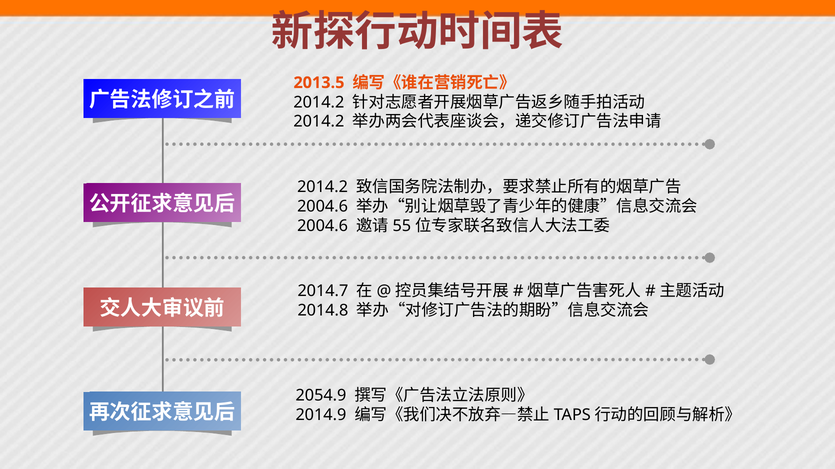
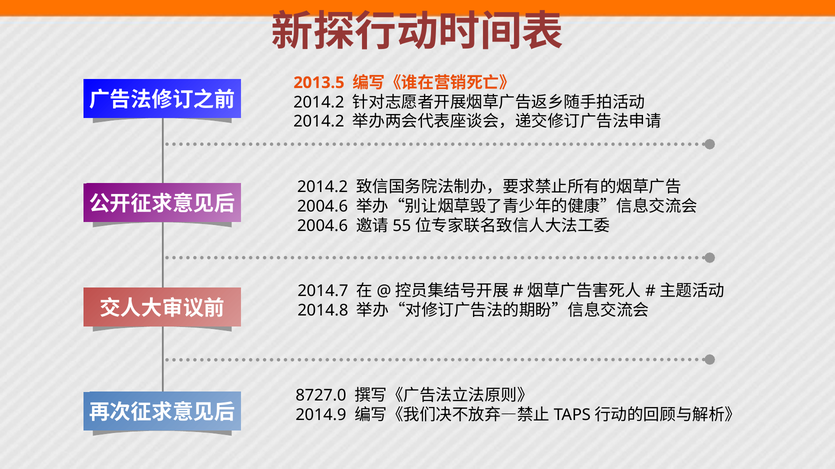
2054.9: 2054.9 -> 8727.0
